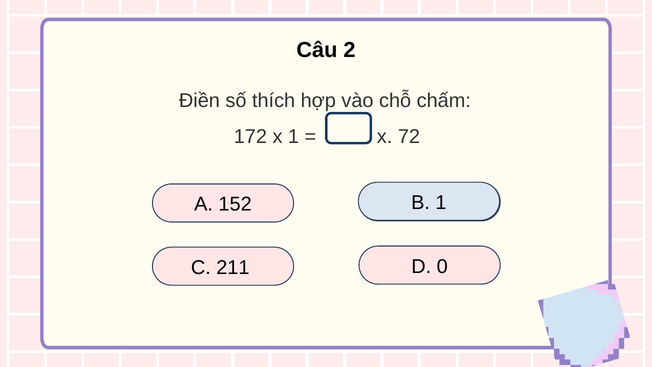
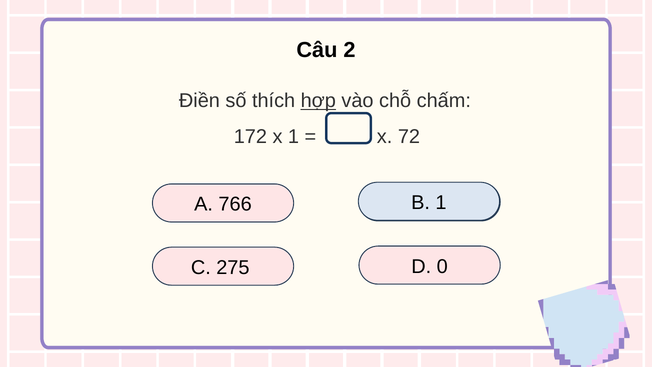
hợp underline: none -> present
152: 152 -> 766
211: 211 -> 275
